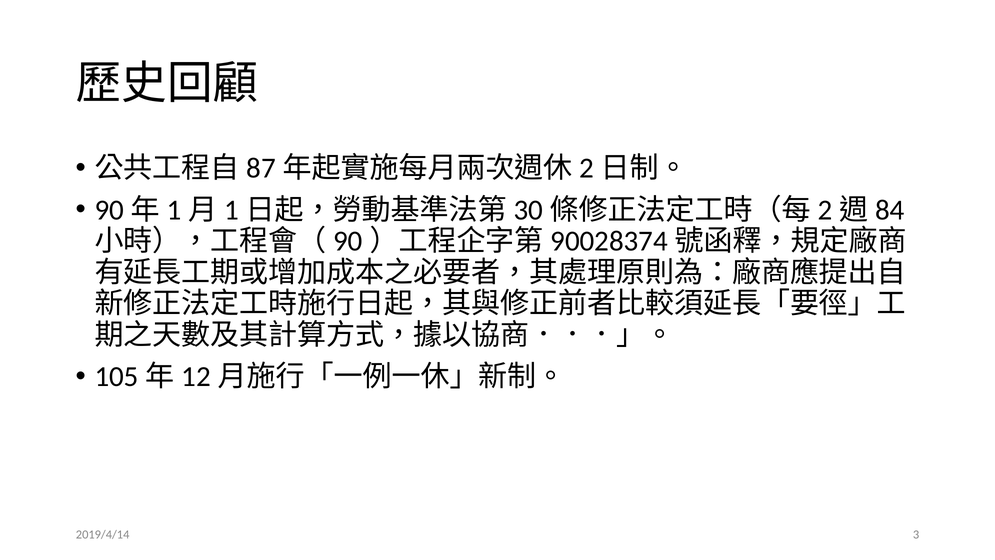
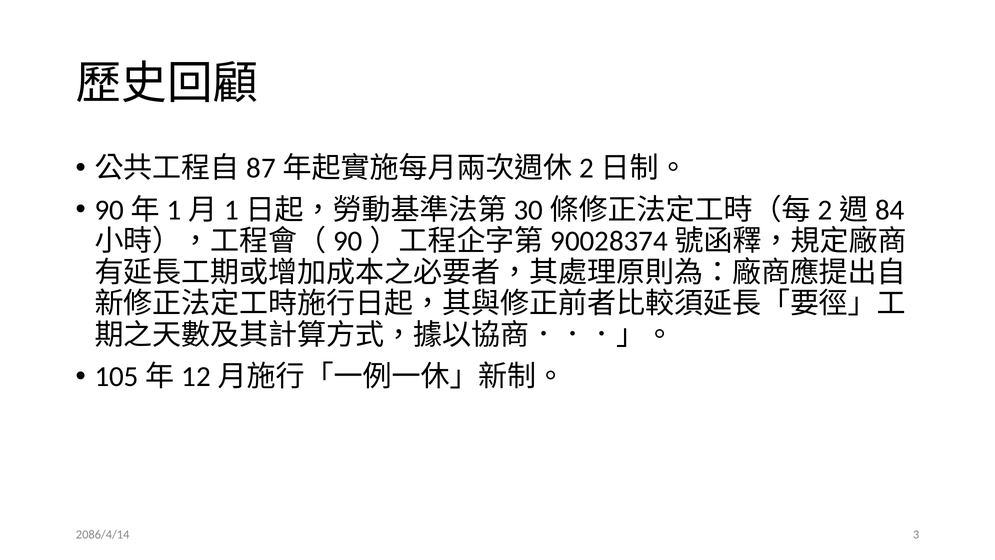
2019/4/14: 2019/4/14 -> 2086/4/14
